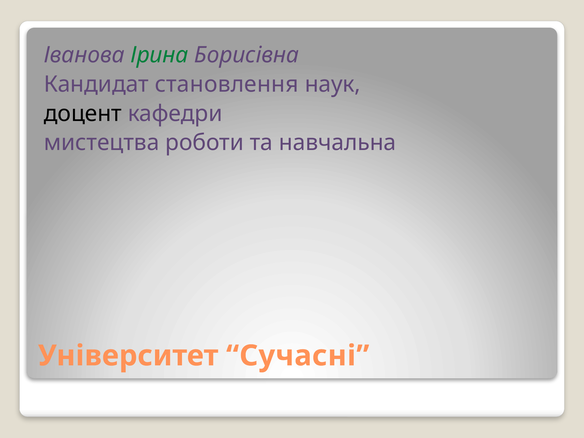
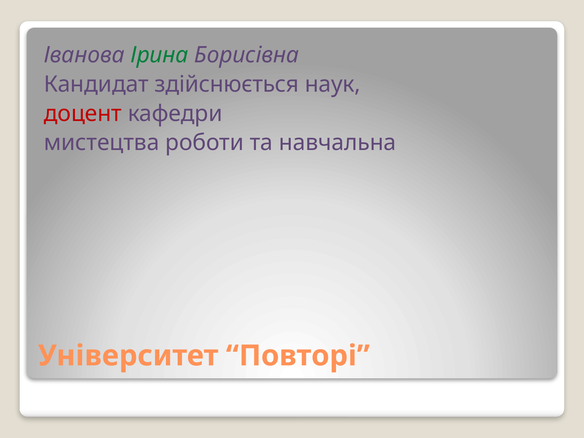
становлення: становлення -> здійснюється
доцент colour: black -> red
Сучасні: Сучасні -> Повторі
